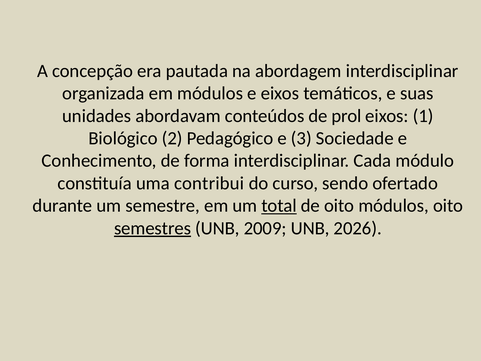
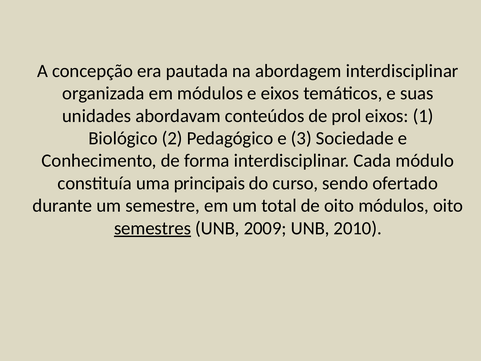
contribui: contribui -> principais
total underline: present -> none
2026: 2026 -> 2010
